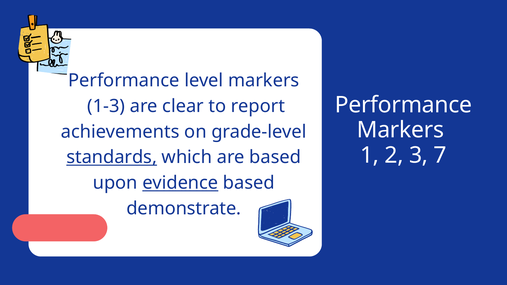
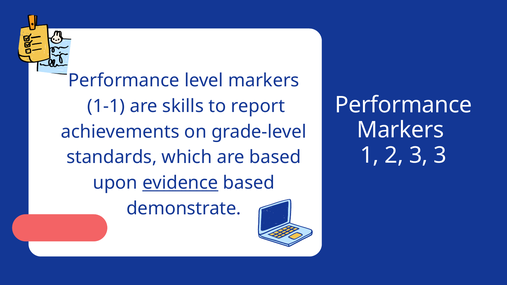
1-3: 1-3 -> 1-1
clear: clear -> skills
3 7: 7 -> 3
standards underline: present -> none
